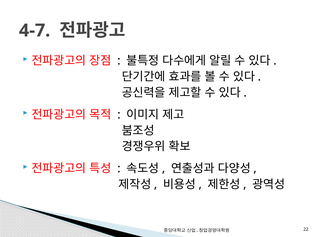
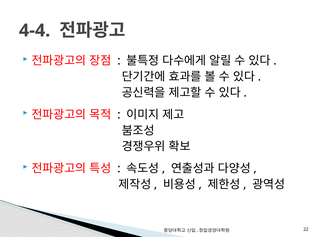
4-7: 4-7 -> 4-4
